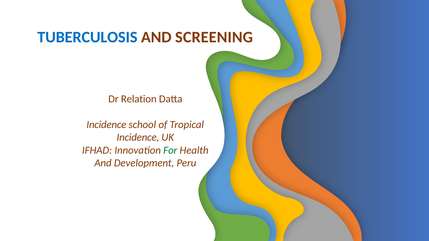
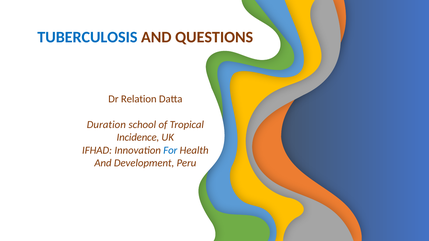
SCREENING: SCREENING -> QUESTIONS
Incidence at (106, 125): Incidence -> Duration
For colour: green -> blue
